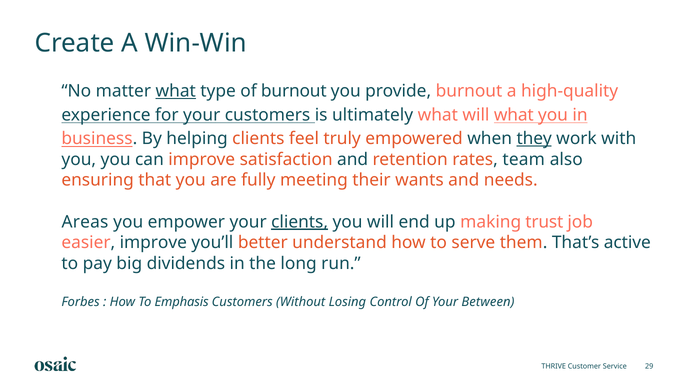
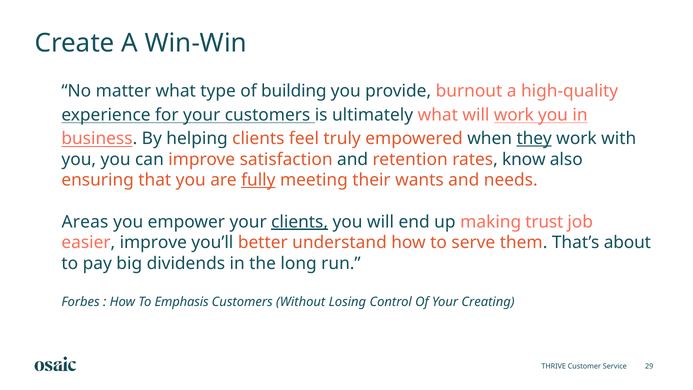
what at (176, 91) underline: present -> none
of burnout: burnout -> building
will what: what -> work
team: team -> know
fully underline: none -> present
active: active -> about
Between: Between -> Creating
